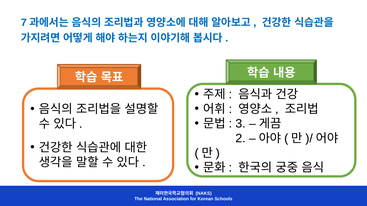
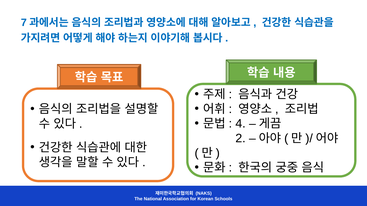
3: 3 -> 4
